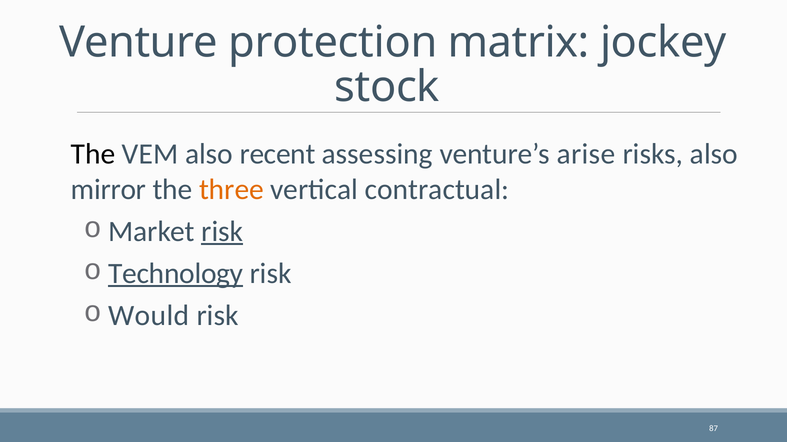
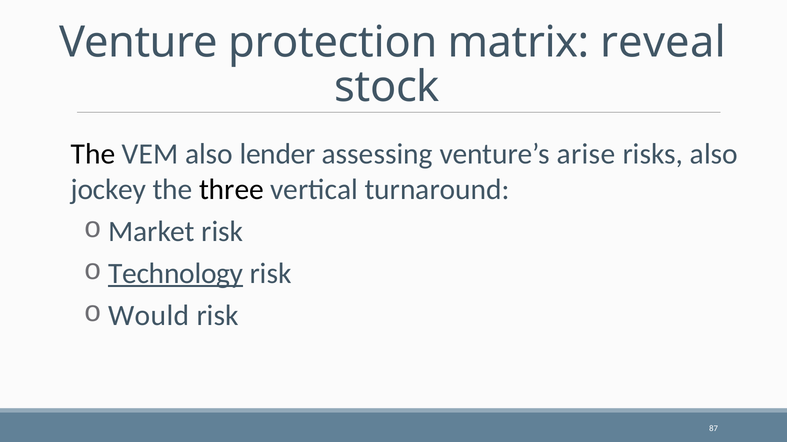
jockey: jockey -> reveal
recent: recent -> lender
mirror: mirror -> jockey
three colour: orange -> black
contractual: contractual -> turnaround
risk at (222, 232) underline: present -> none
